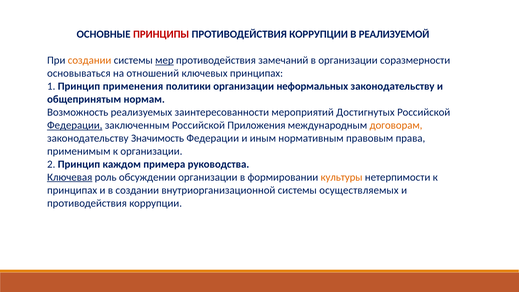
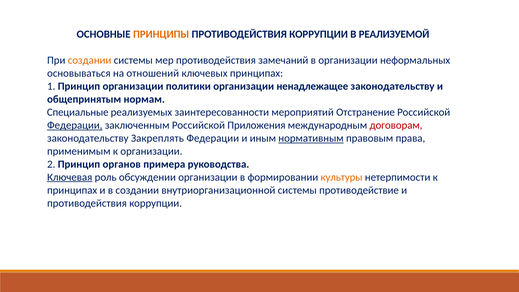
ПРИНЦИПЫ colour: red -> orange
мер underline: present -> none
соразмерности: соразмерности -> неформальных
Принцип применения: применения -> организации
неформальных: неформальных -> ненадлежащее
Возможность: Возможность -> Специальные
Достигнутых: Достигнутых -> Отстранение
договорам colour: orange -> red
Значимость: Значимость -> Закреплять
нормативным underline: none -> present
каждом: каждом -> органов
осуществляемых: осуществляемых -> противодействие
